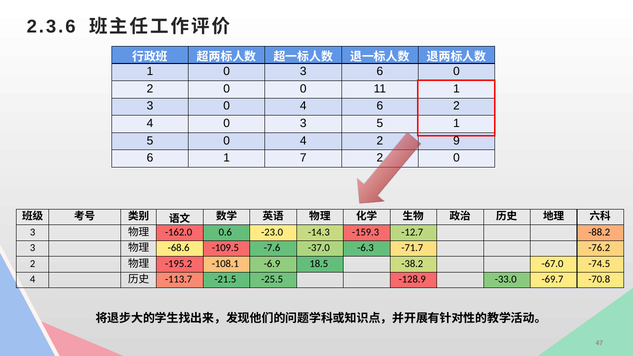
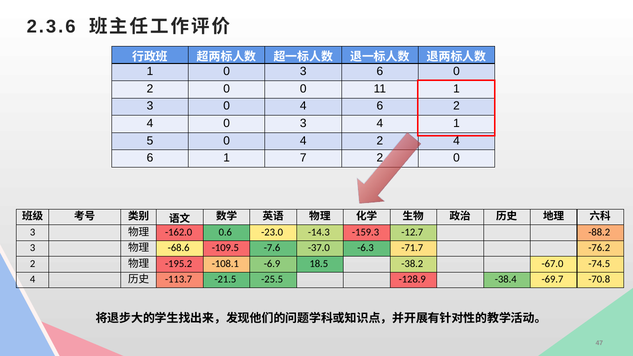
3 5: 5 -> 4
9 at (457, 141): 9 -> 4
-33.0: -33.0 -> -38.4
